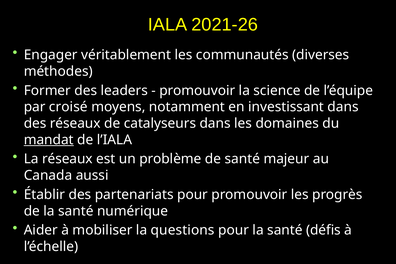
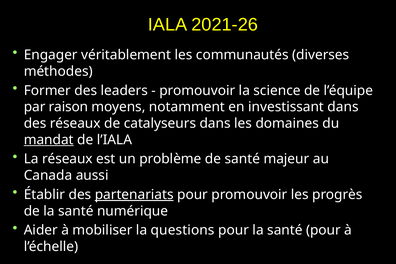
croisé: croisé -> raison
partenariats underline: none -> present
santé défis: défis -> pour
